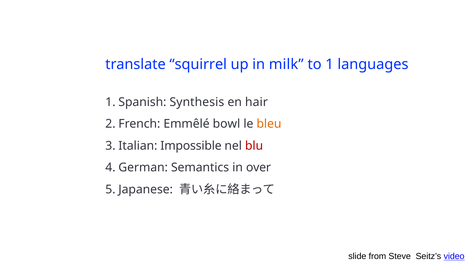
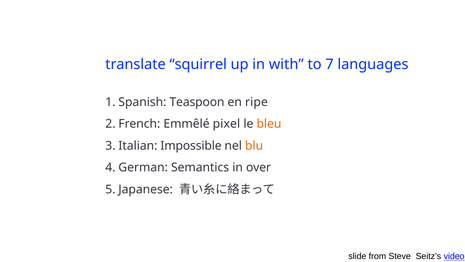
milk: milk -> with
1: 1 -> 7
Synthesis: Synthesis -> Teaspoon
hair: hair -> ripe
bowl: bowl -> pixel
blu colour: red -> orange
